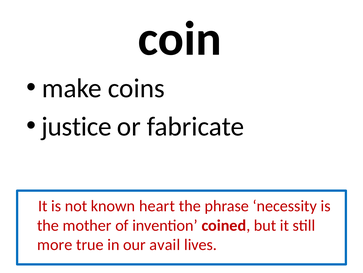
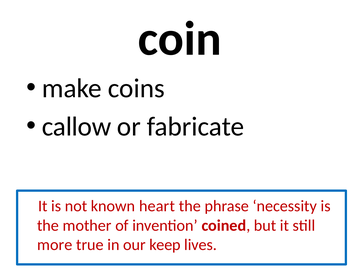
justice: justice -> callow
avail: avail -> keep
